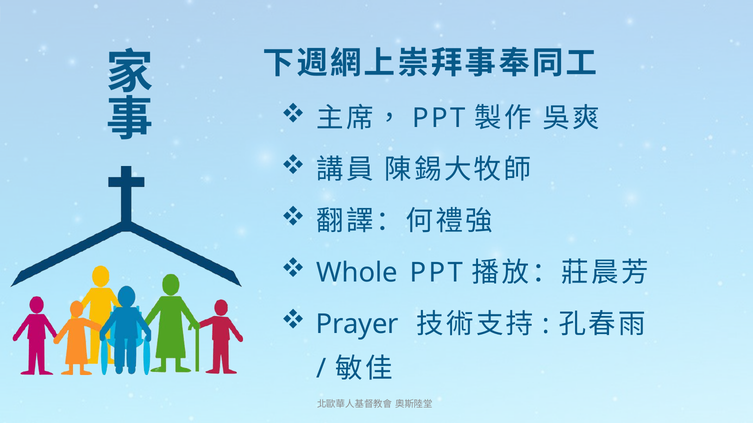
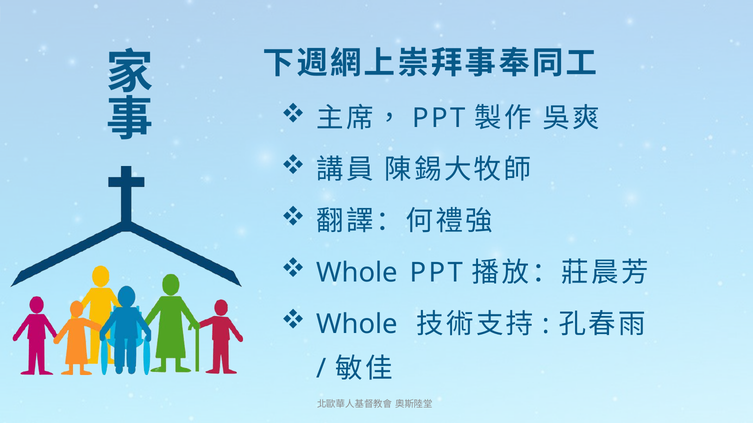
Prayer at (357, 325): Prayer -> Whole
